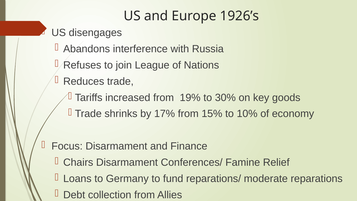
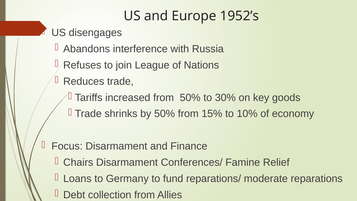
1926’s: 1926’s -> 1952’s
from 19%: 19% -> 50%
by 17%: 17% -> 50%
